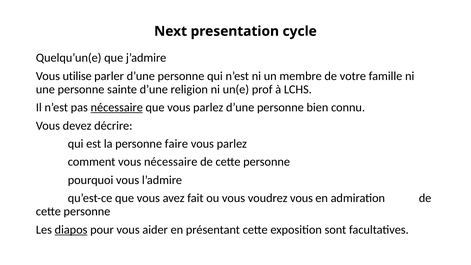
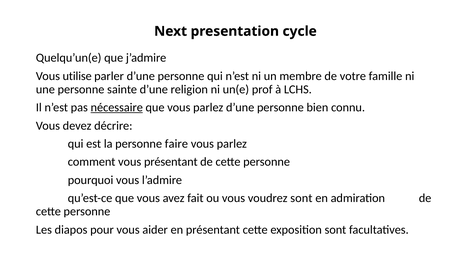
vous nécessaire: nécessaire -> présentant
voudrez vous: vous -> sont
diapos underline: present -> none
